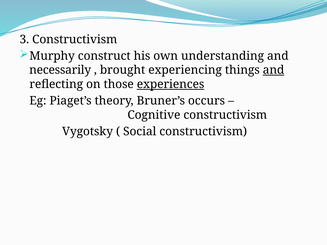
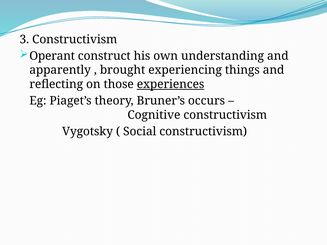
Murphy: Murphy -> Operant
necessarily: necessarily -> apparently
and at (274, 70) underline: present -> none
